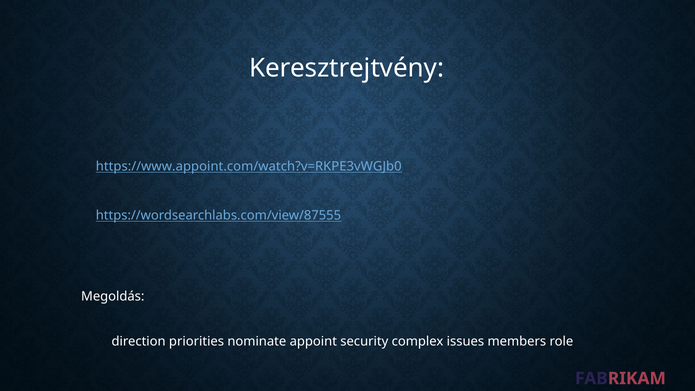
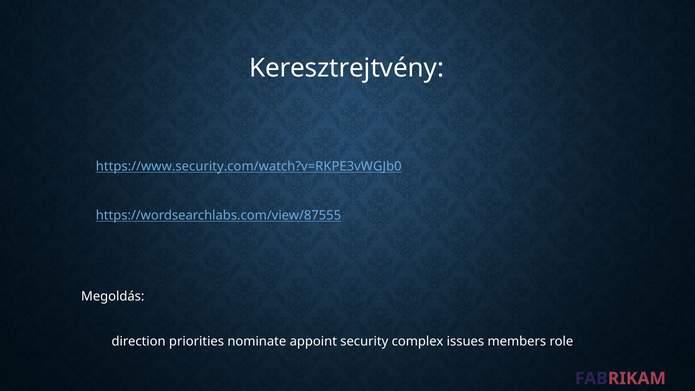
https://www.appoint.com/watch?v=RKPE3vWGJb0: https://www.appoint.com/watch?v=RKPE3vWGJb0 -> https://www.security.com/watch?v=RKPE3vWGJb0
